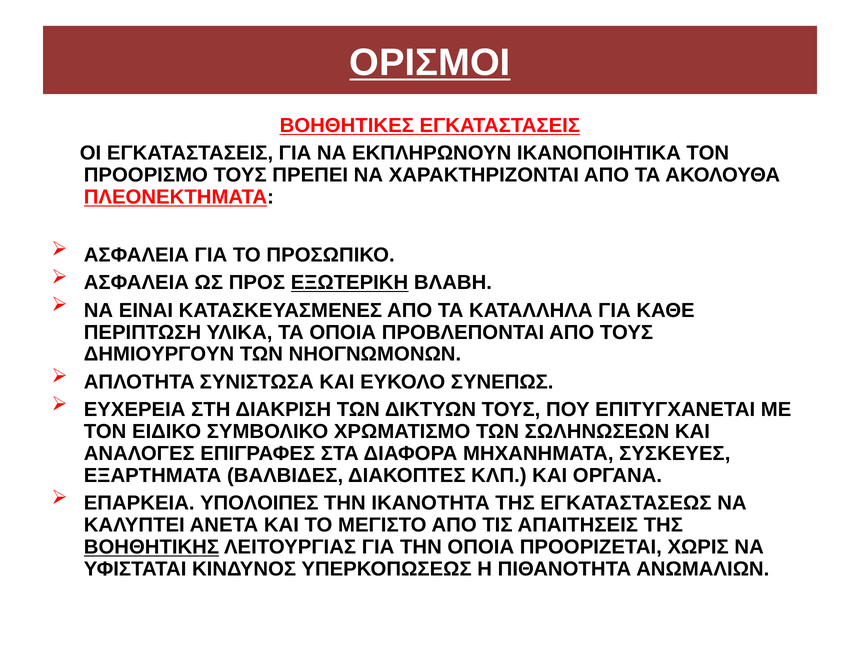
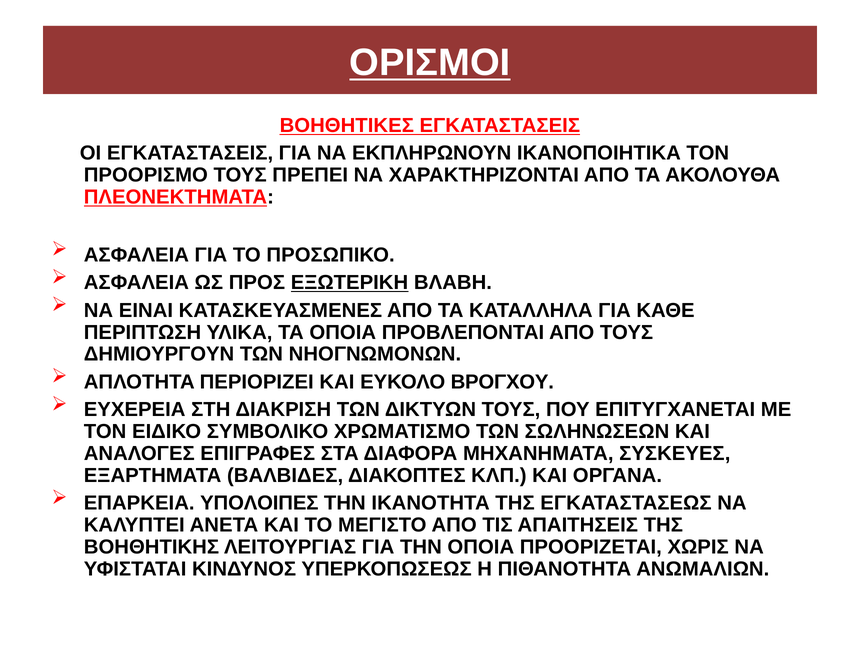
ΣΥΝΙΣΤΩΣΑ: ΣΥΝΙΣΤΩΣΑ -> ΠΕΡΙΟΡΙΖΕΙ
ΣΥΝΕΠΩΣ: ΣΥΝΕΠΩΣ -> ΒΡΟΓΧΟΥ
ΒΟΗΘΗΤΙΚΗΣ underline: present -> none
